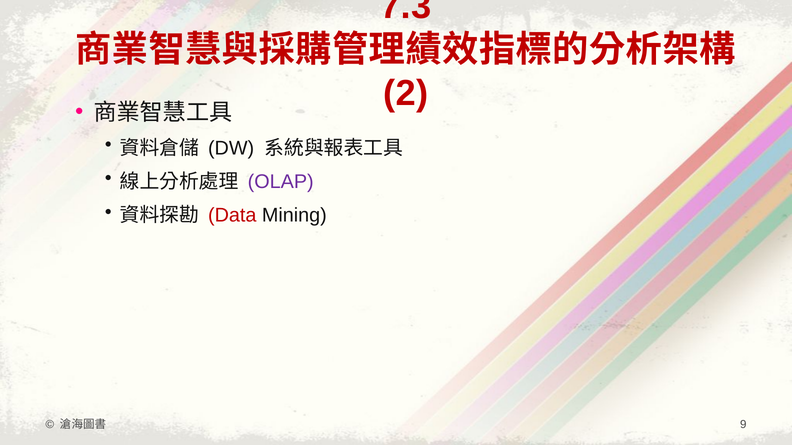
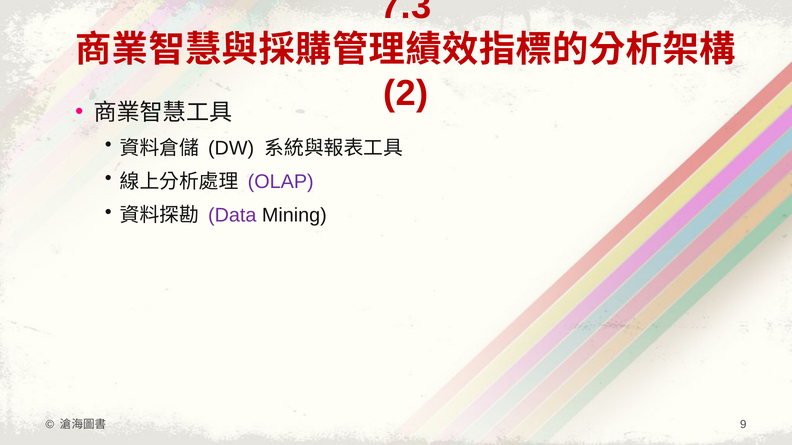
Data colour: red -> purple
